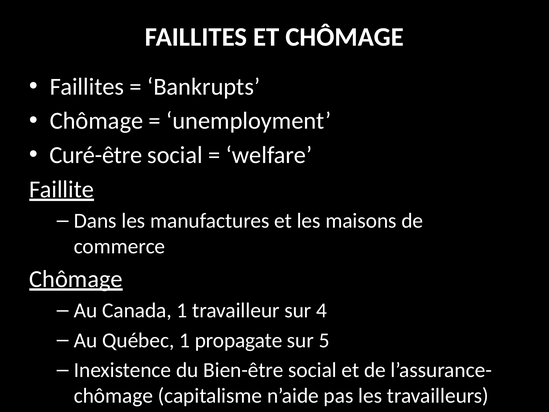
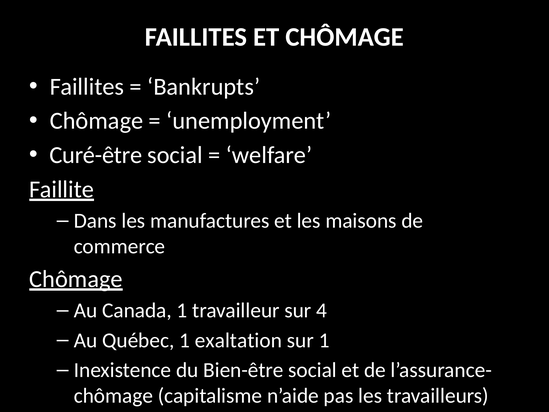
propagate: propagate -> exaltation
sur 5: 5 -> 1
